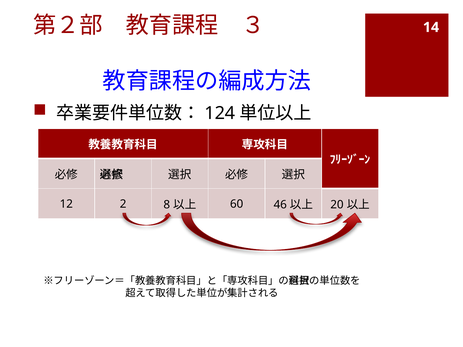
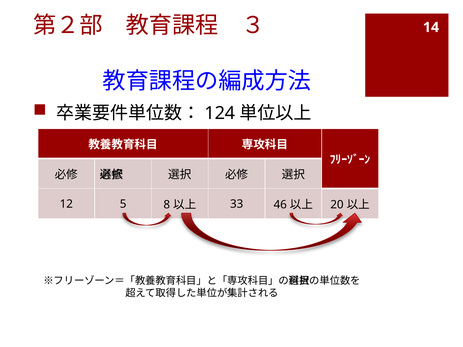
2: 2 -> 5
60: 60 -> 33
